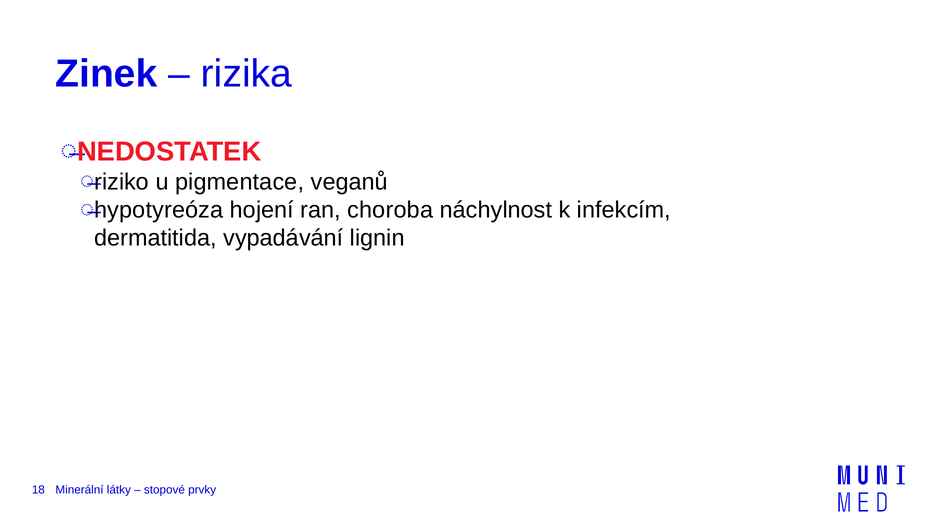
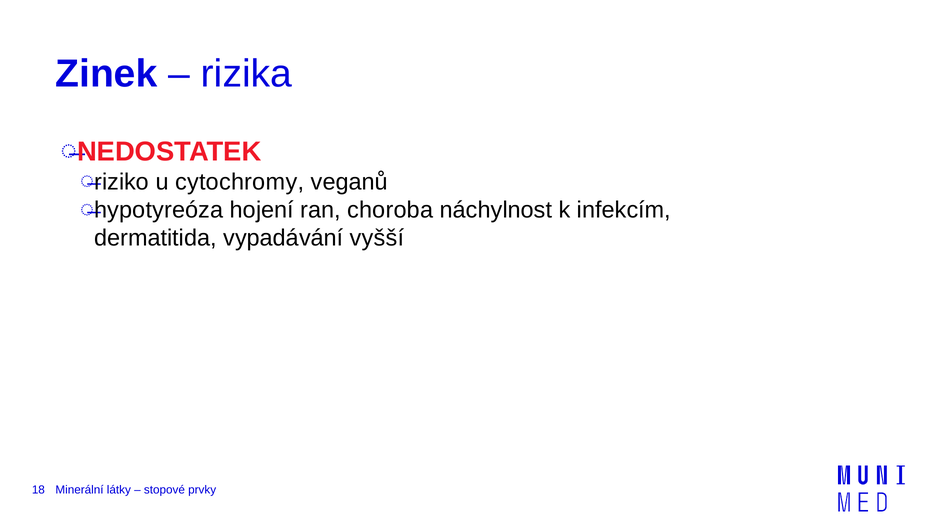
pigmentace: pigmentace -> cytochromy
lignin: lignin -> vyšší
